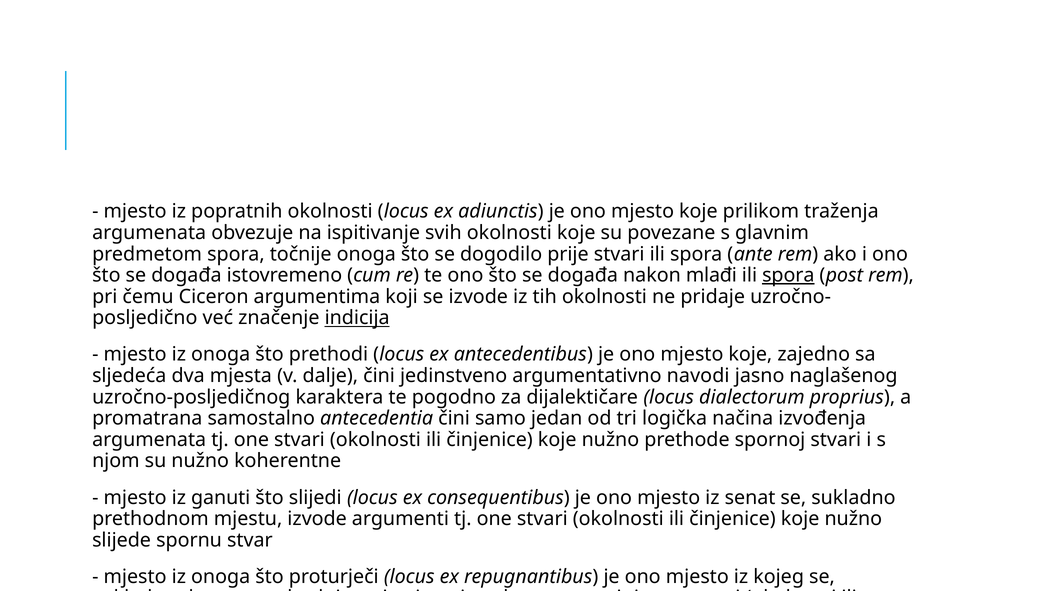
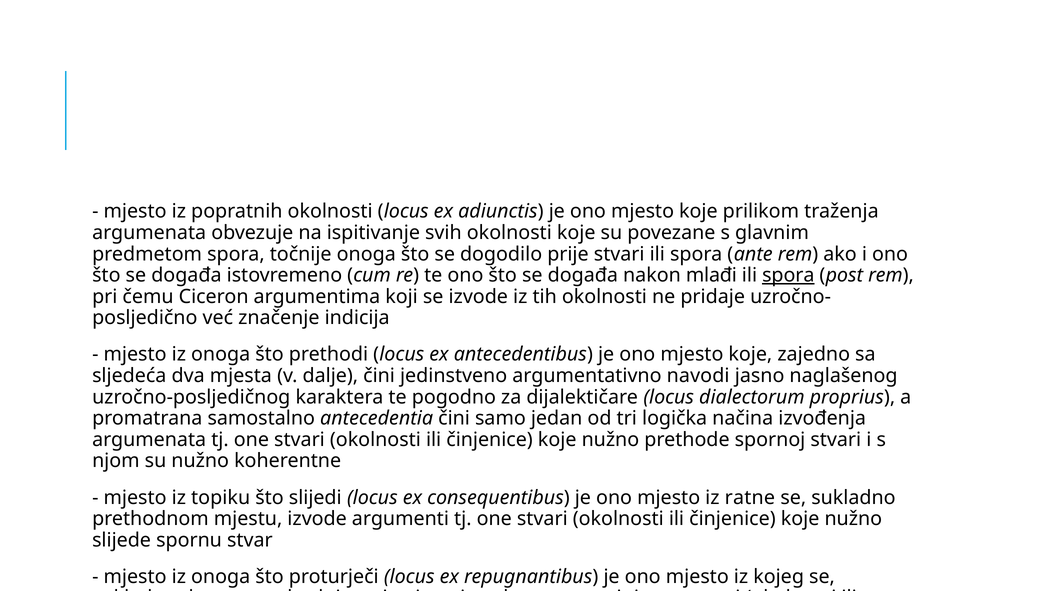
indicija underline: present -> none
ganuti: ganuti -> topiku
senat: senat -> ratne
